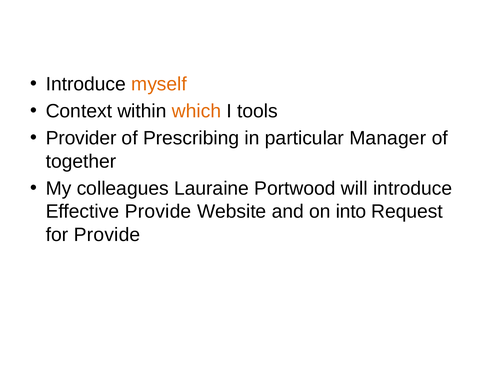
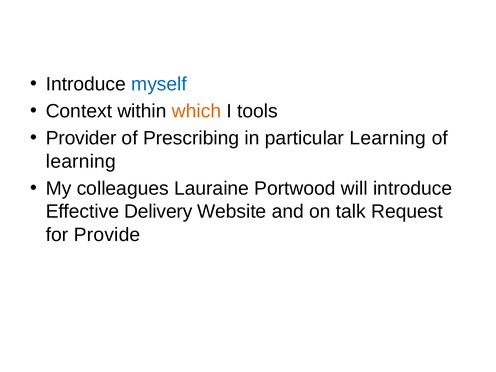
myself colour: orange -> blue
particular Manager: Manager -> Learning
together at (81, 161): together -> learning
Effective Provide: Provide -> Delivery
into: into -> talk
